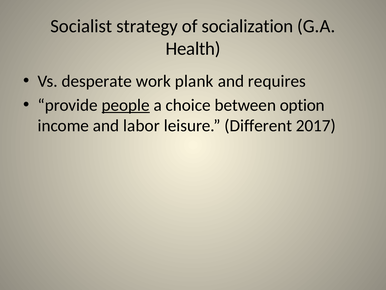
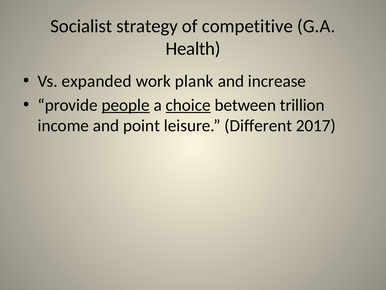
socialization: socialization -> competitive
desperate: desperate -> expanded
requires: requires -> increase
choice underline: none -> present
option: option -> trillion
labor: labor -> point
